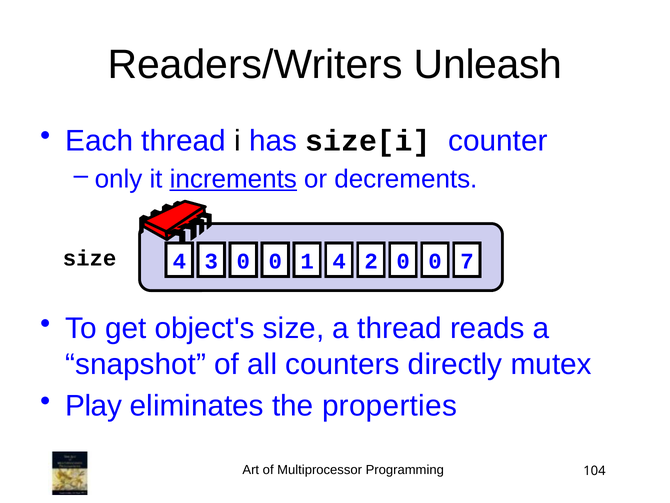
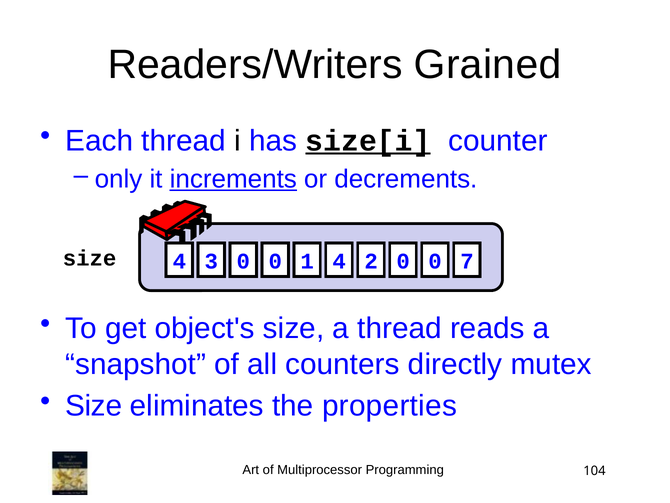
Unleash: Unleash -> Grained
size[i underline: none -> present
Play at (94, 406): Play -> Size
